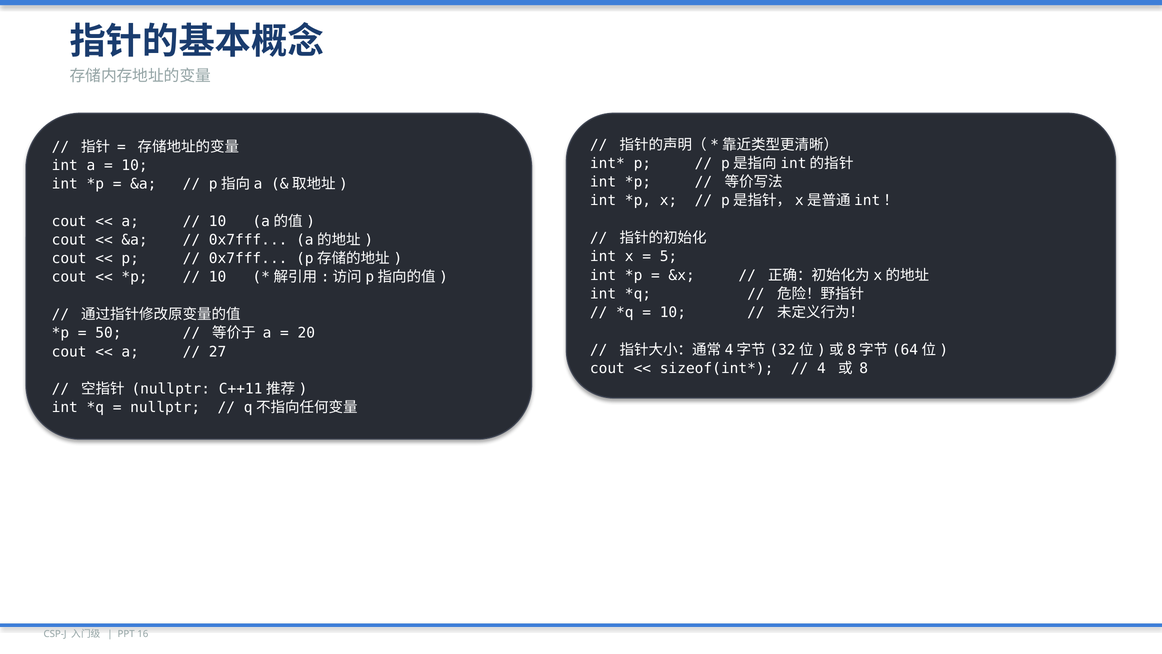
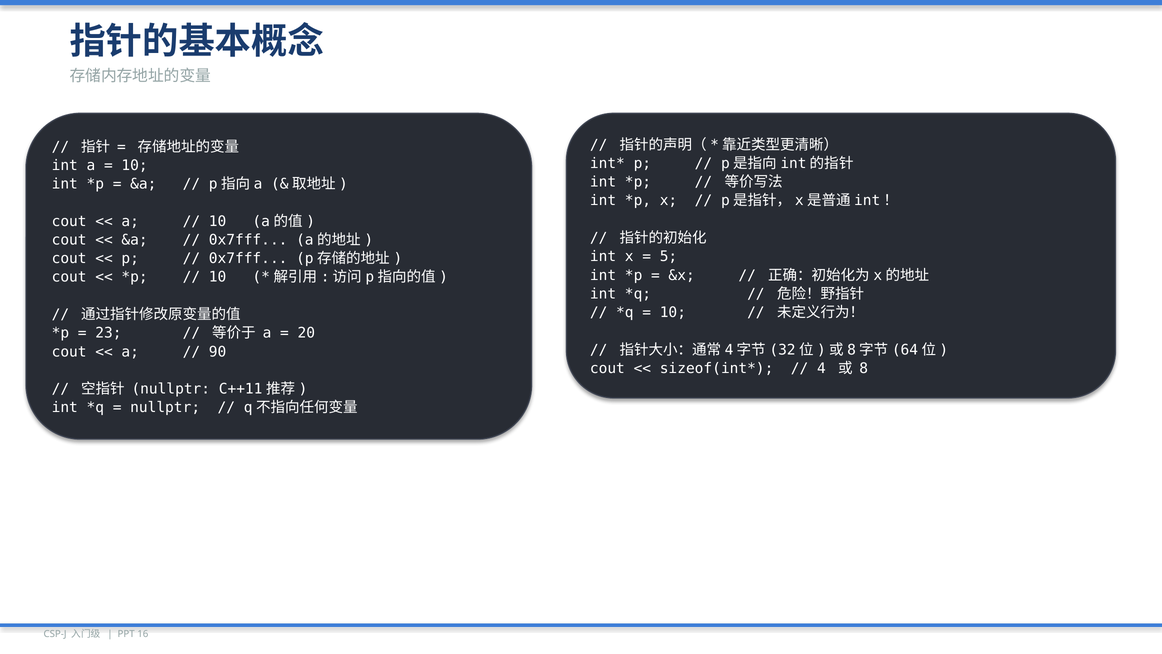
50: 50 -> 23
27: 27 -> 90
